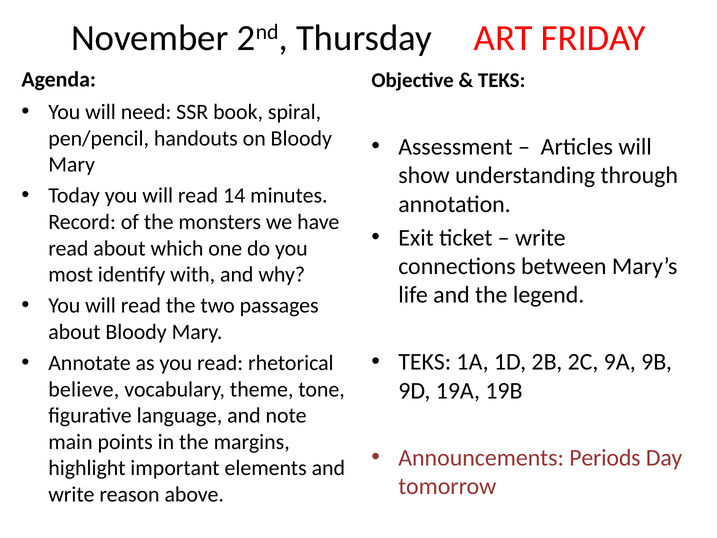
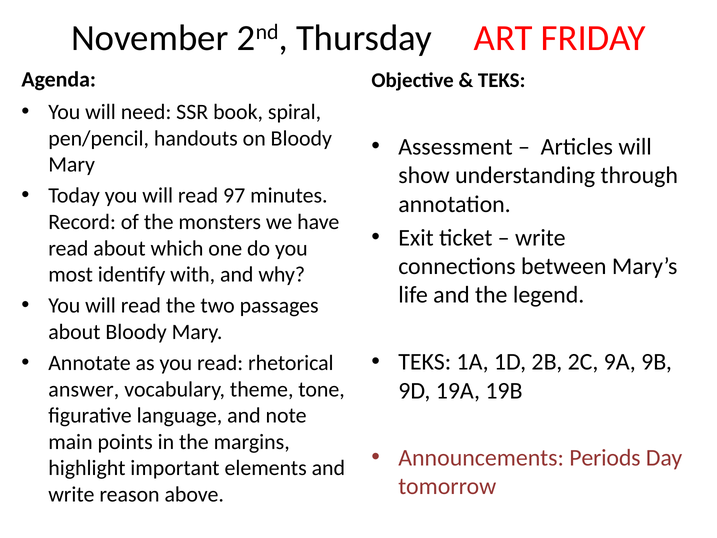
14: 14 -> 97
believe: believe -> answer
